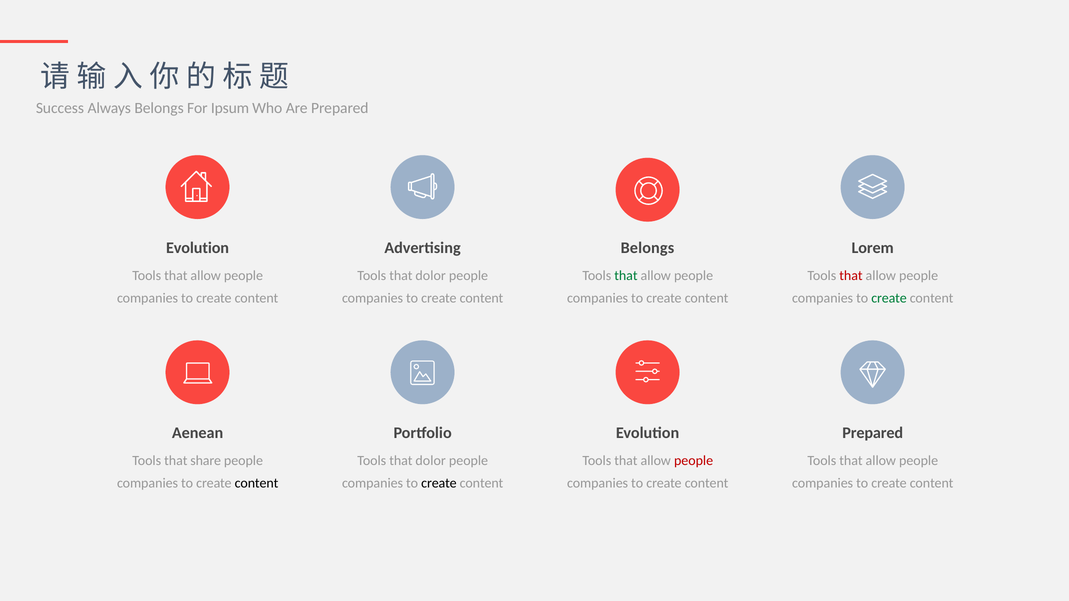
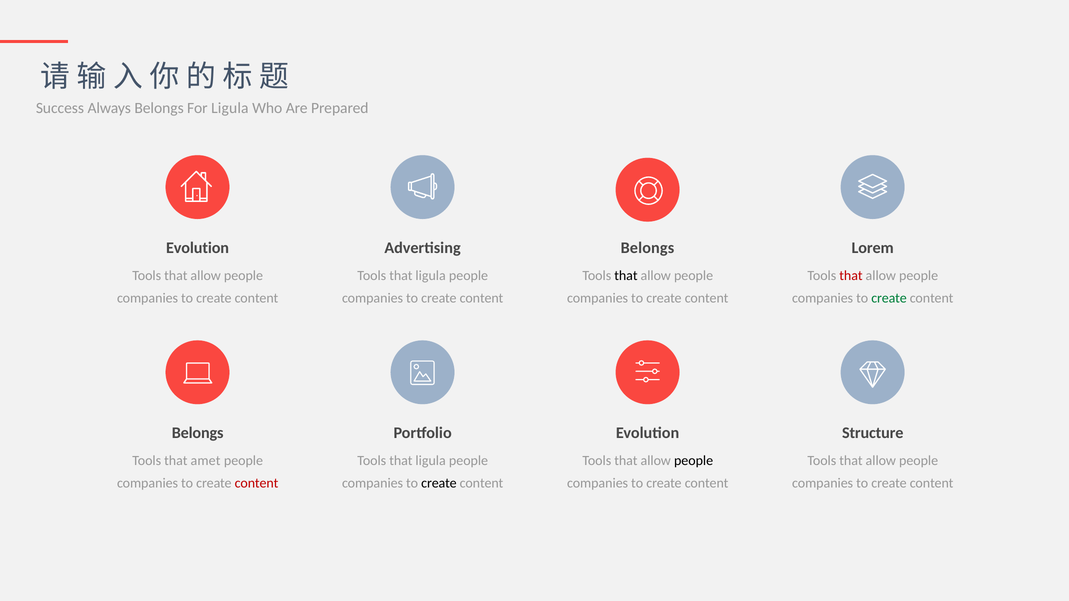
For Ipsum: Ipsum -> Ligula
dolor at (431, 276): dolor -> ligula
that at (626, 276) colour: green -> black
Aenean at (198, 433): Aenean -> Belongs
Prepared at (873, 433): Prepared -> Structure
share: share -> amet
dolor at (431, 461): dolor -> ligula
people at (694, 461) colour: red -> black
content at (257, 484) colour: black -> red
